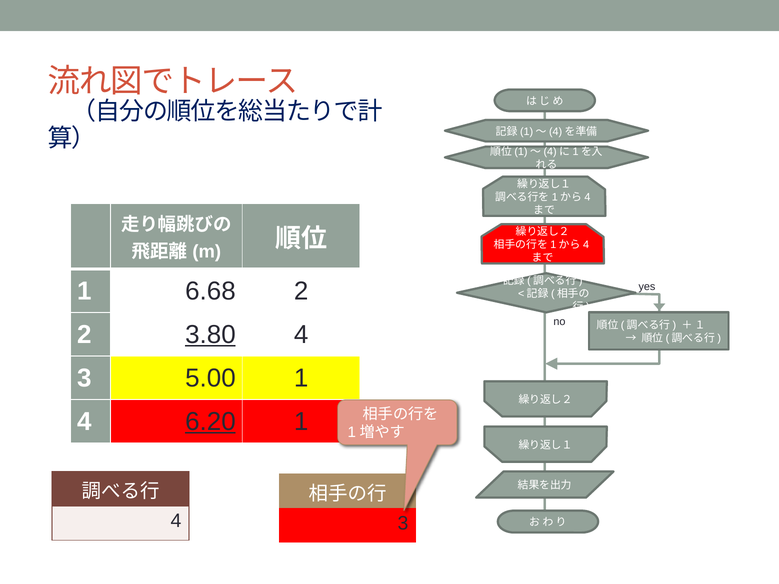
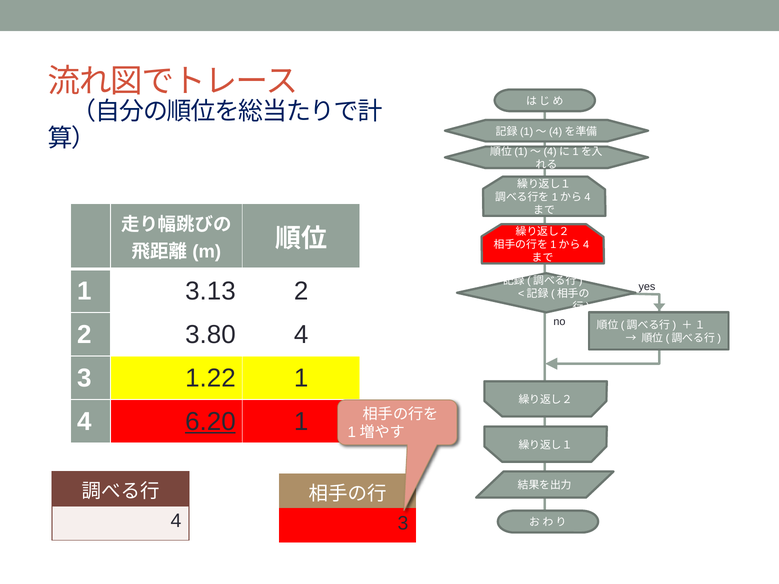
6.68: 6.68 -> 3.13
3.80 underline: present -> none
5.00: 5.00 -> 1.22
